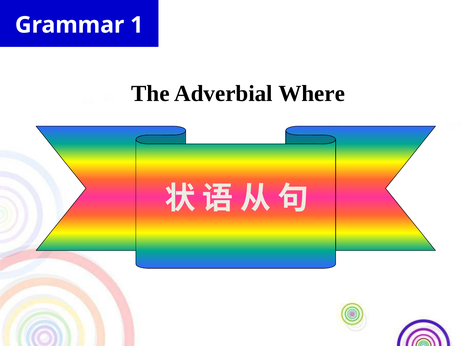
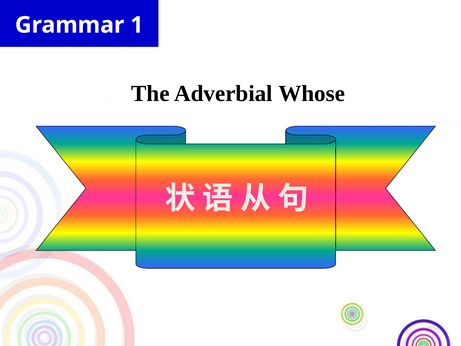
Where: Where -> Whose
